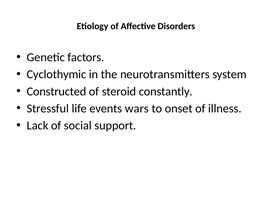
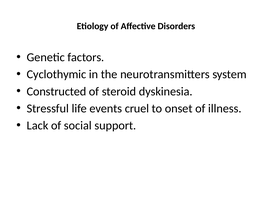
constantly: constantly -> dyskinesia
wars: wars -> cruel
